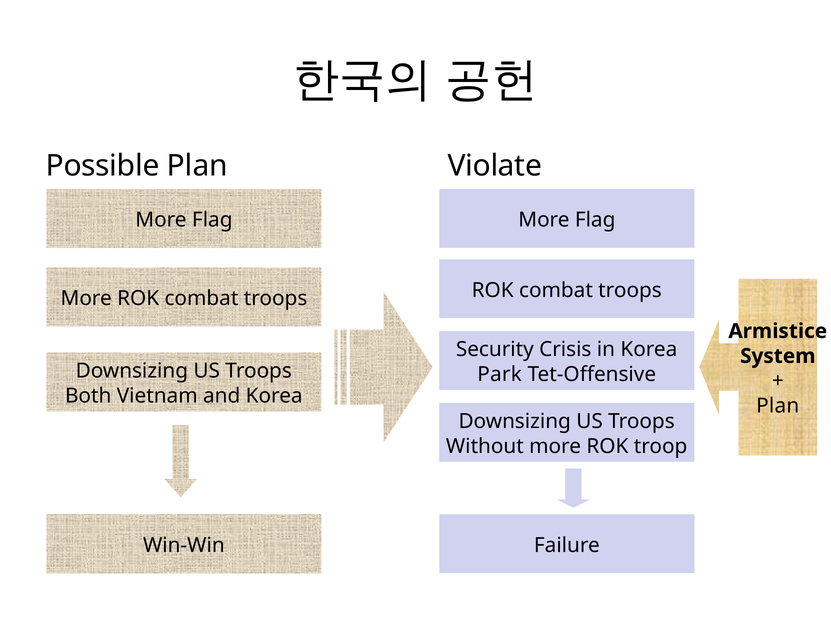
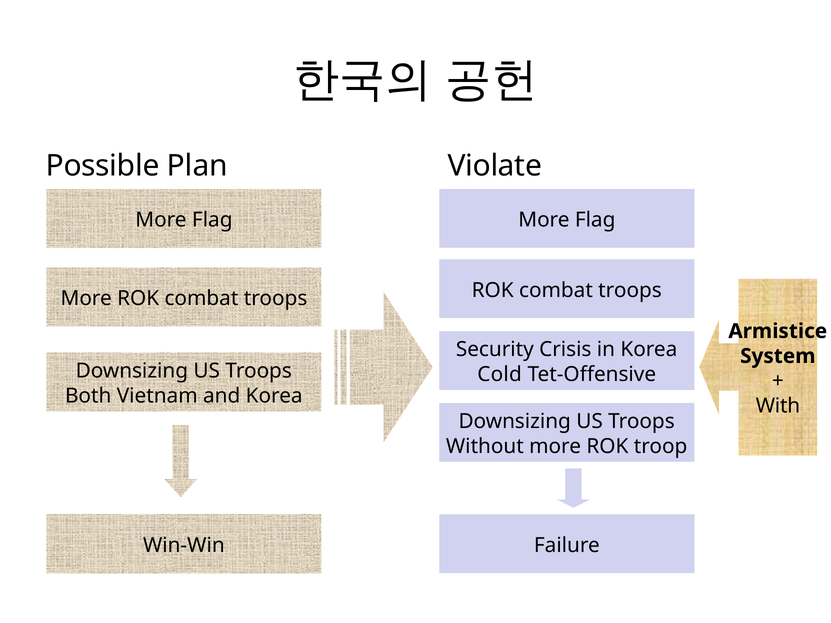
Park: Park -> Cold
Plan at (778, 406): Plan -> With
